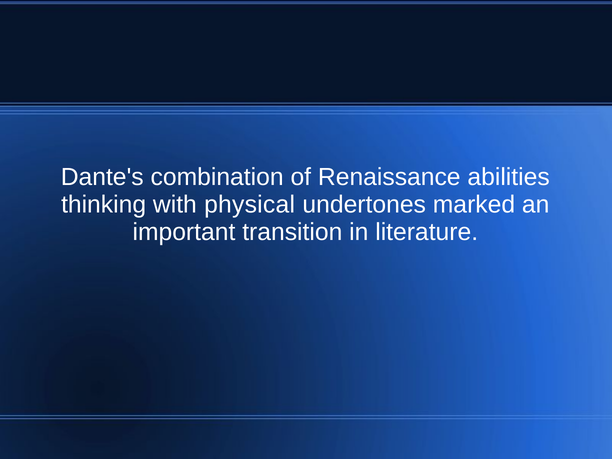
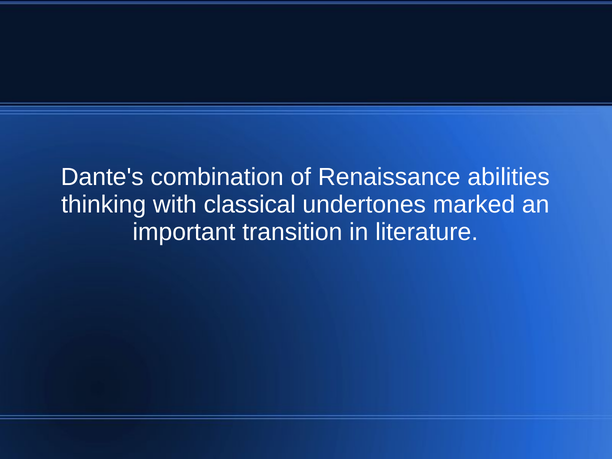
physical: physical -> classical
